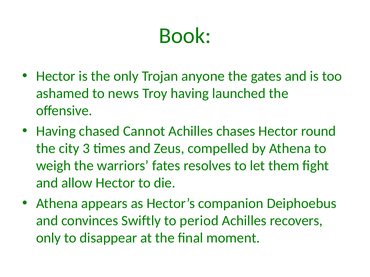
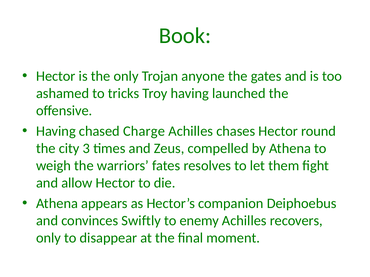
news: news -> tricks
Cannot: Cannot -> Charge
period: period -> enemy
